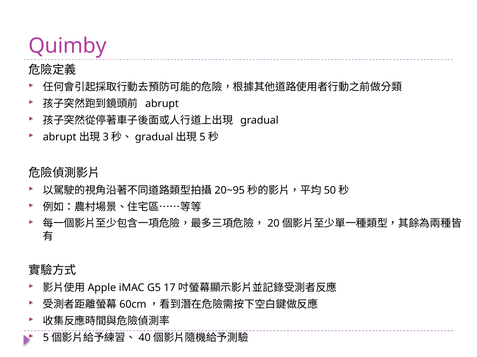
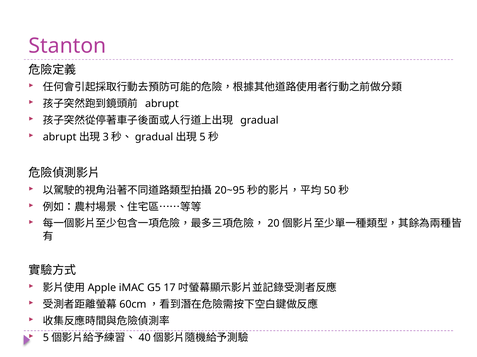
Quimby: Quimby -> Stanton
